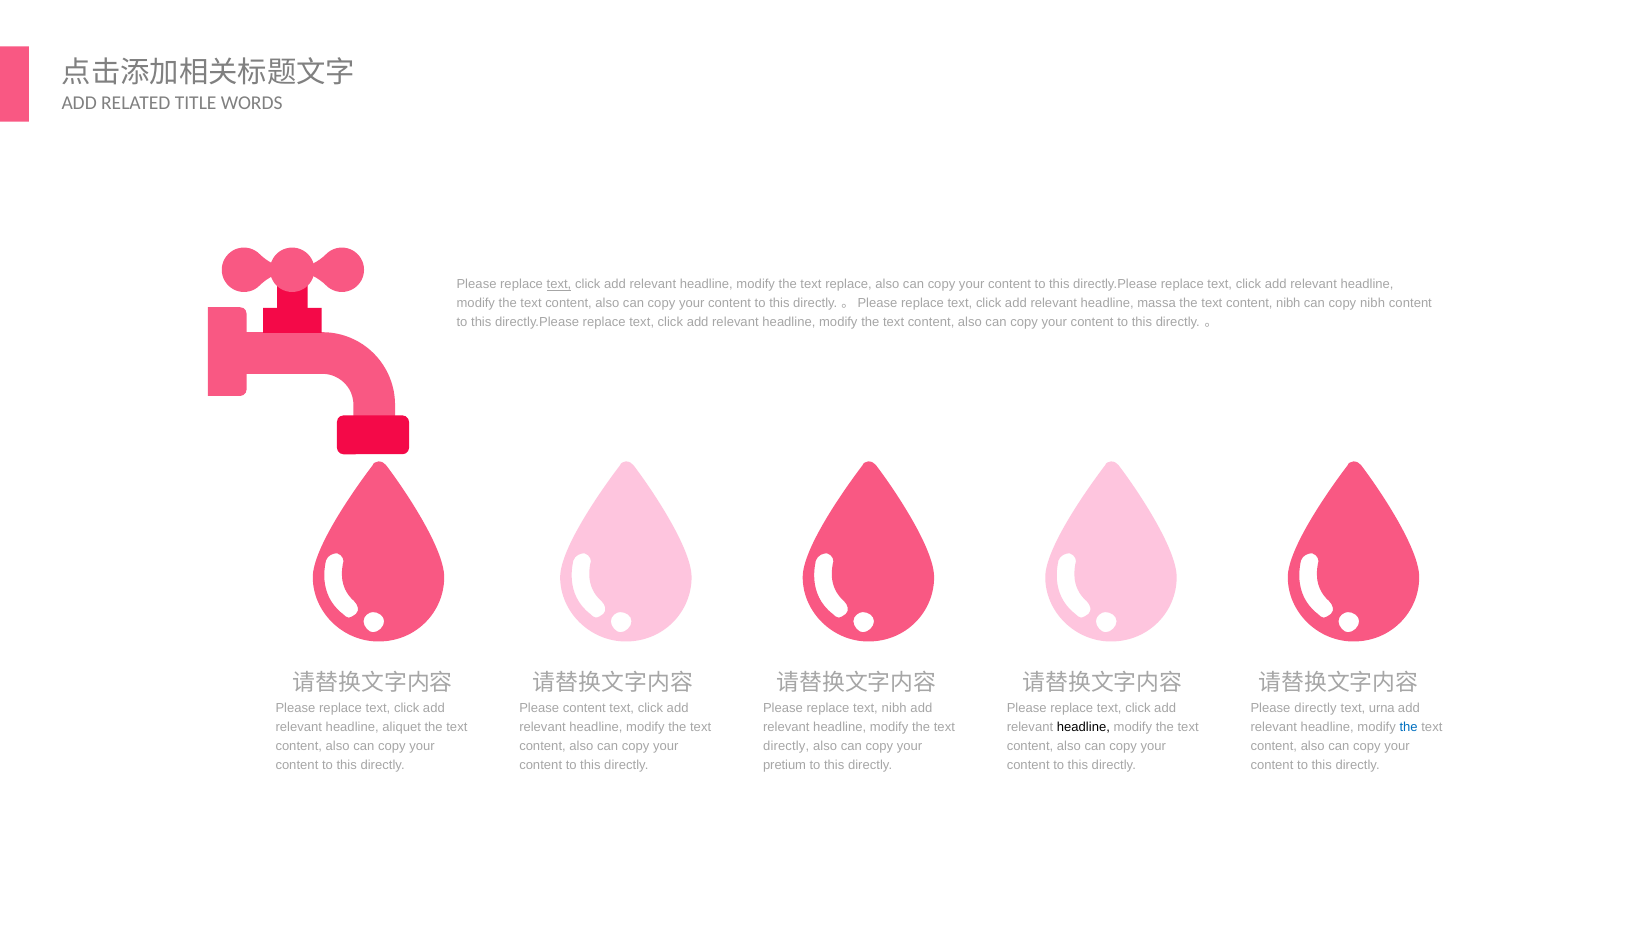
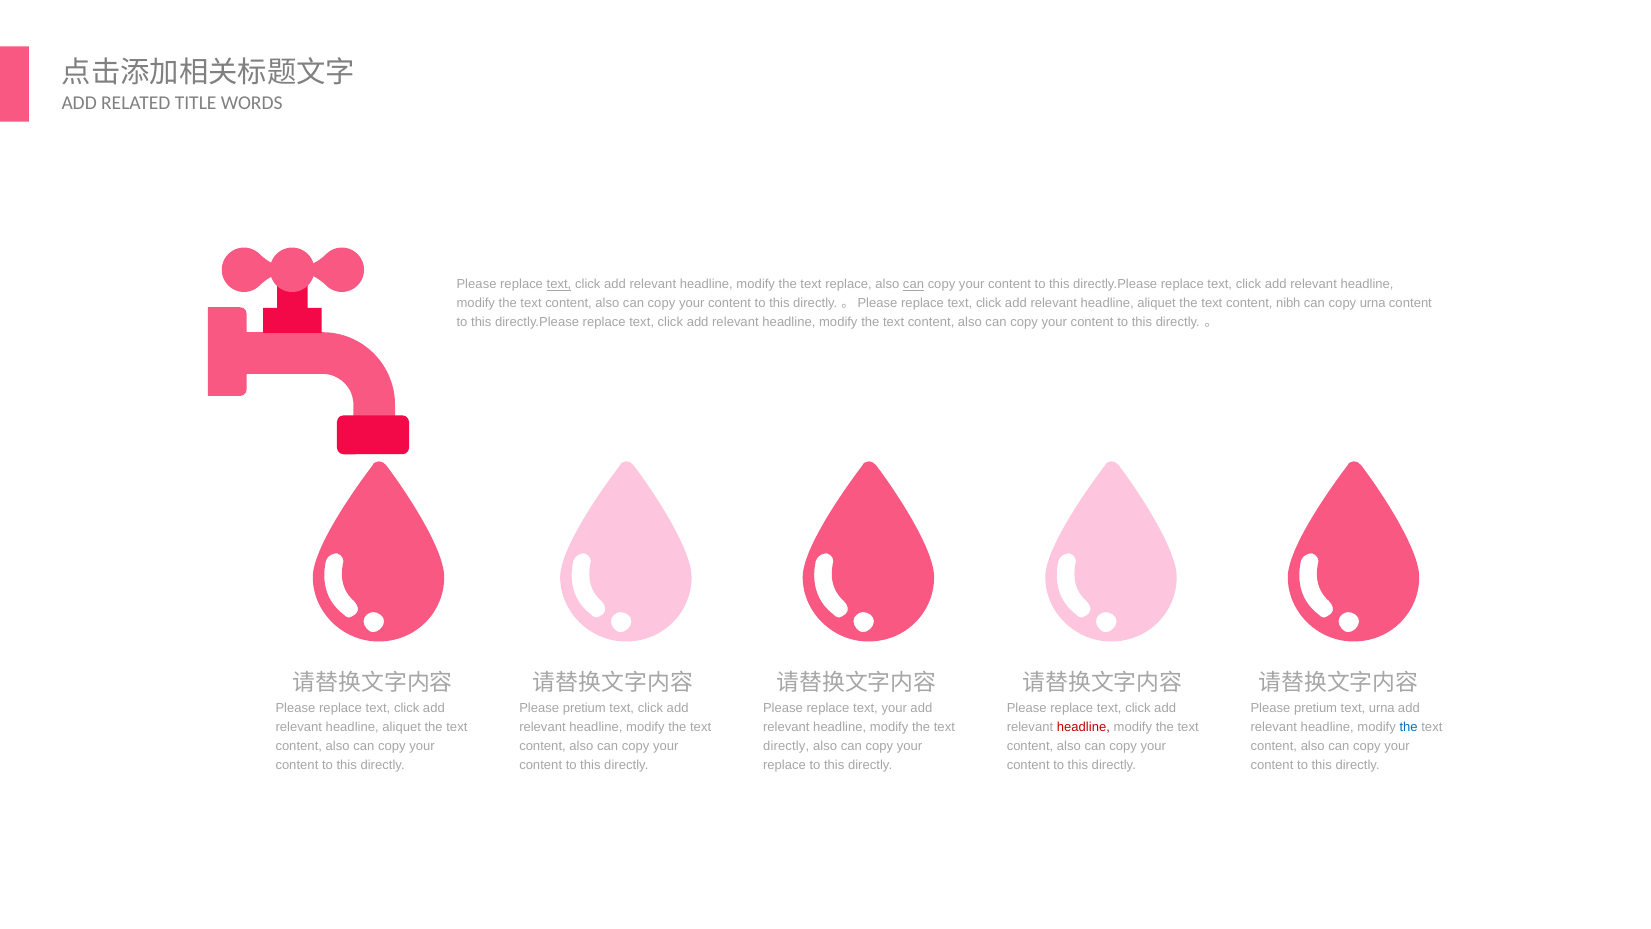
can at (913, 284) underline: none -> present
massa at (1157, 303): massa -> aliquet
copy nibh: nibh -> urna
content at (584, 708): content -> pretium
text nibh: nibh -> your
directly at (1315, 708): directly -> pretium
headline at (1083, 727) colour: black -> red
pretium at (785, 765): pretium -> replace
